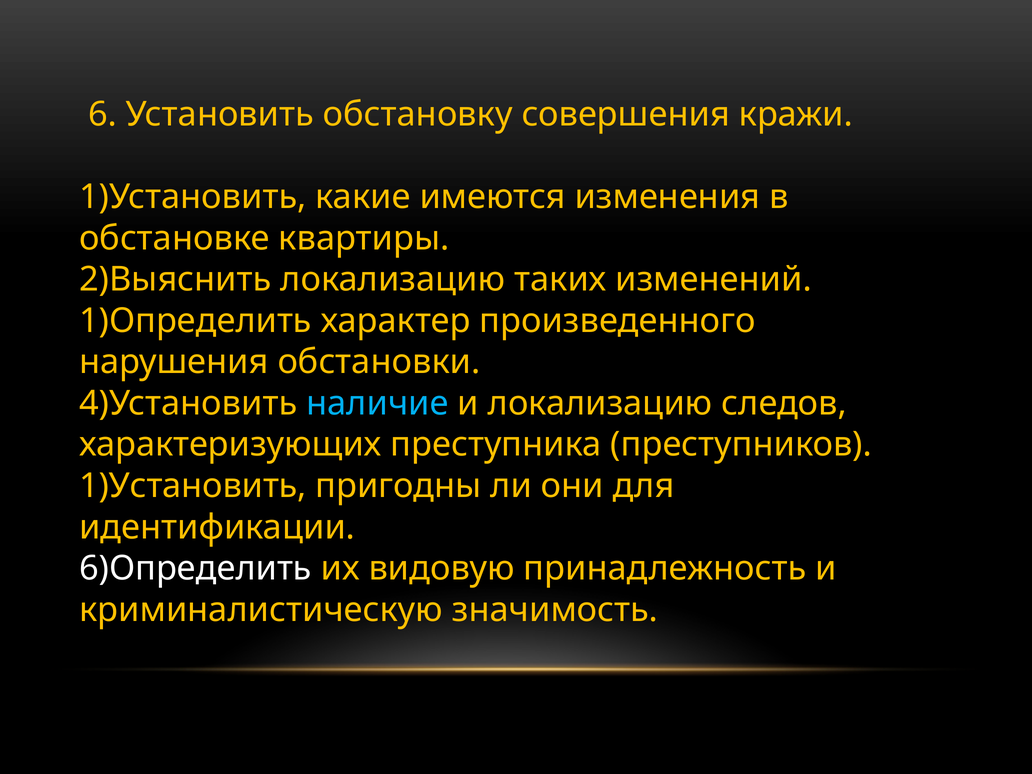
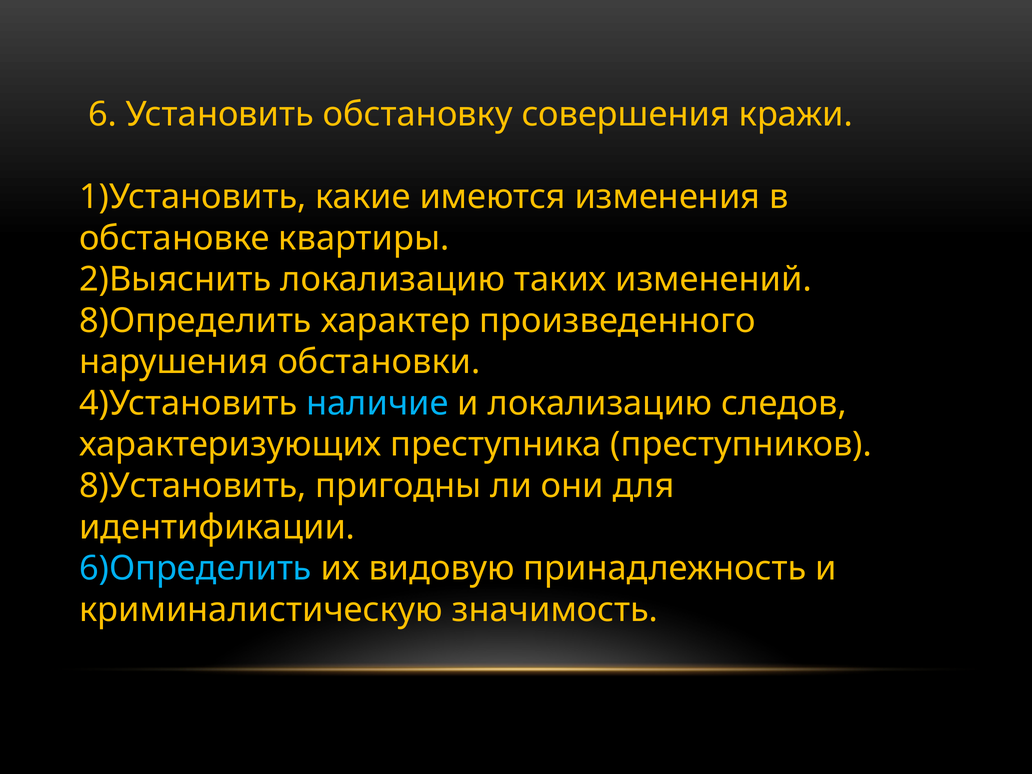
1)Определить: 1)Определить -> 8)Определить
1)Установить at (193, 486): 1)Установить -> 8)Установить
6)Определить colour: white -> light blue
